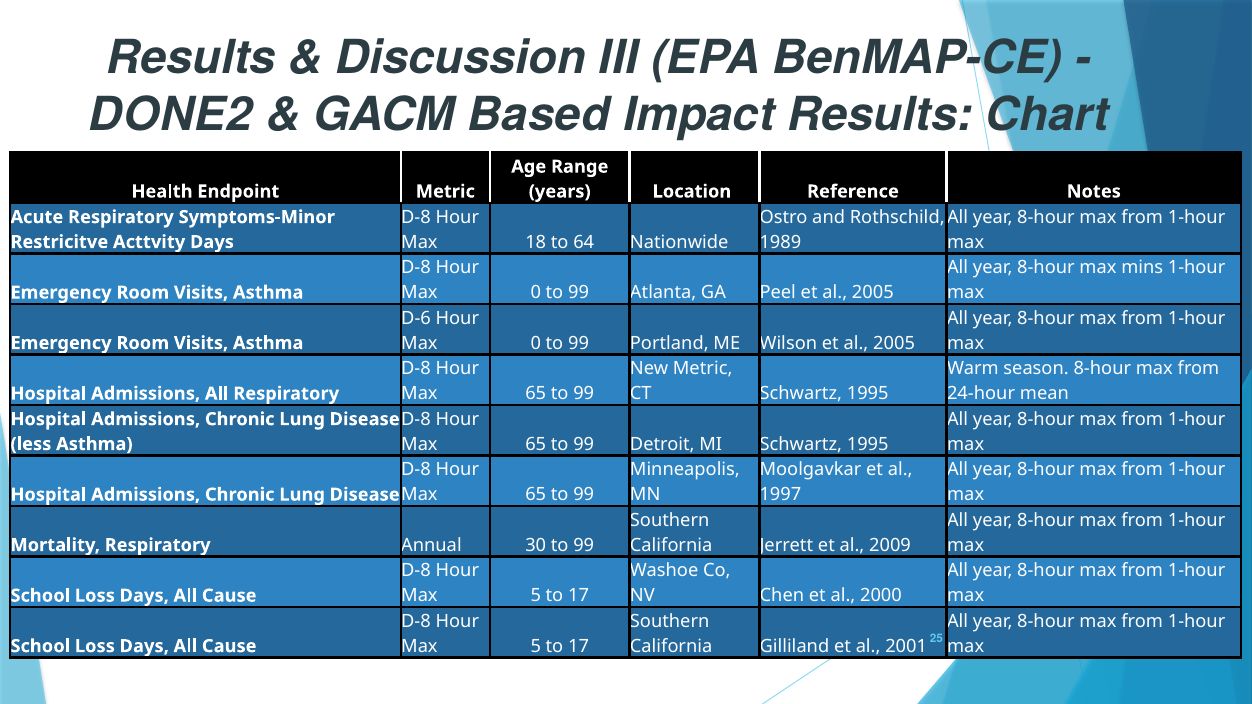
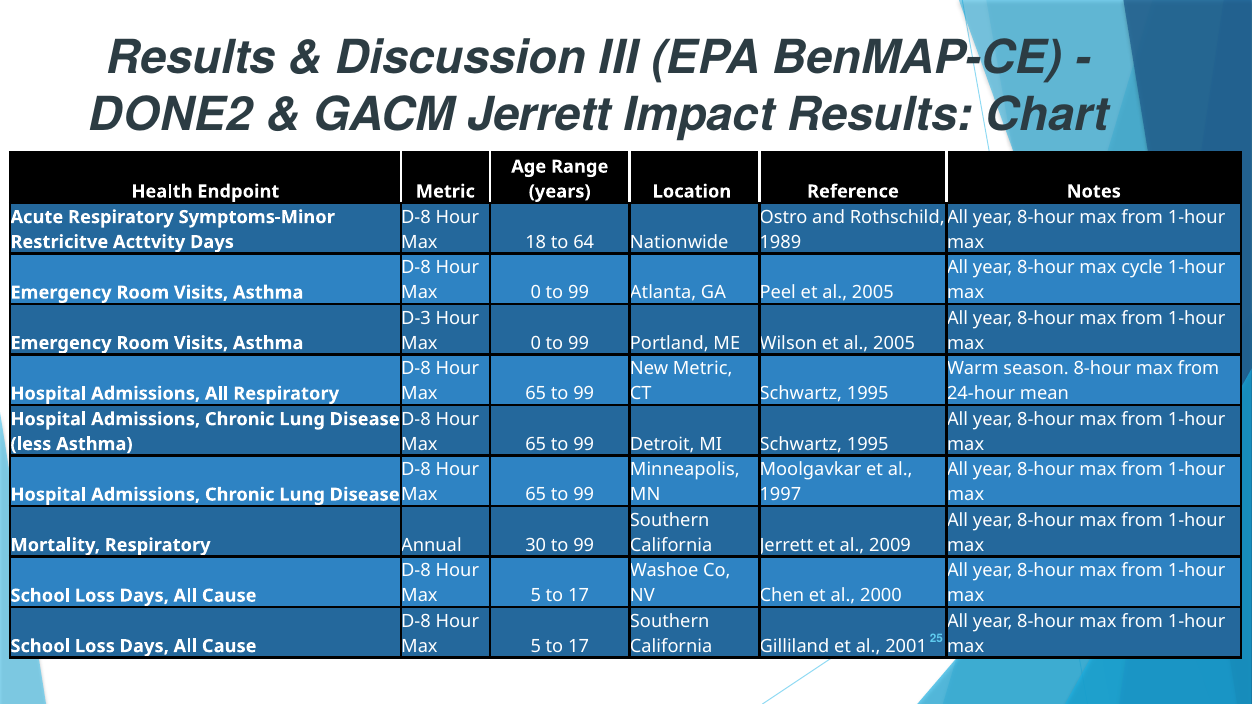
GACM Based: Based -> Jerrett
mins: mins -> cycle
D-6: D-6 -> D-3
